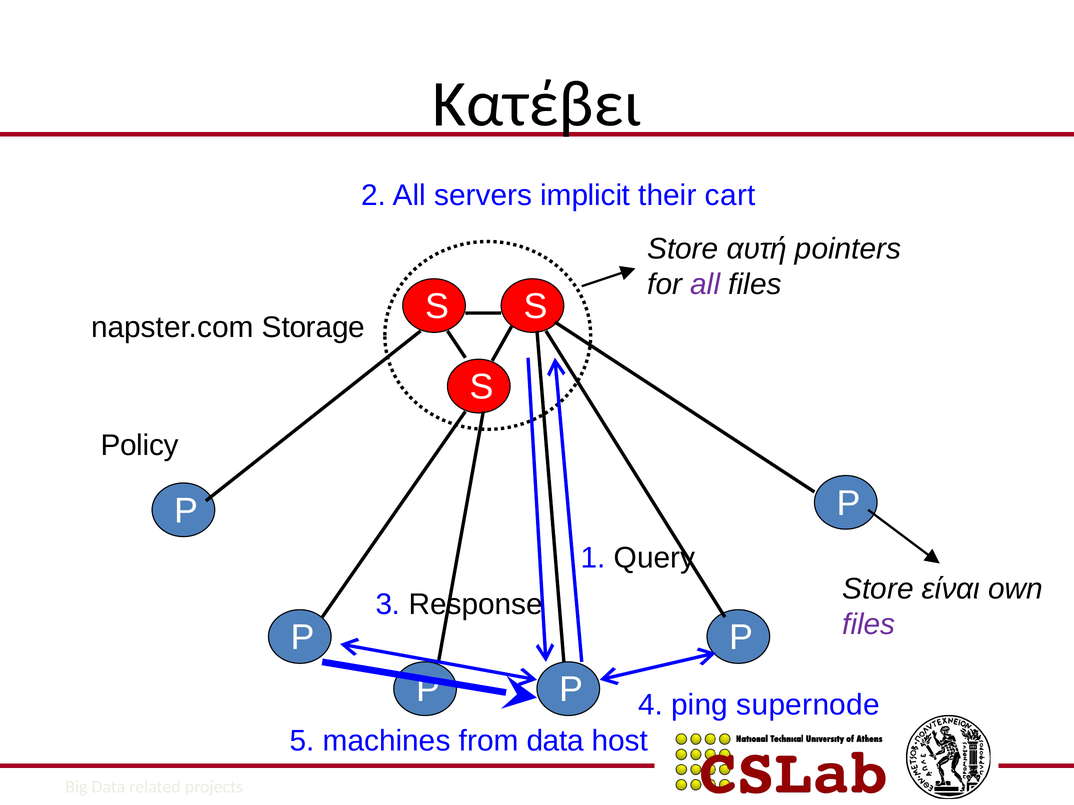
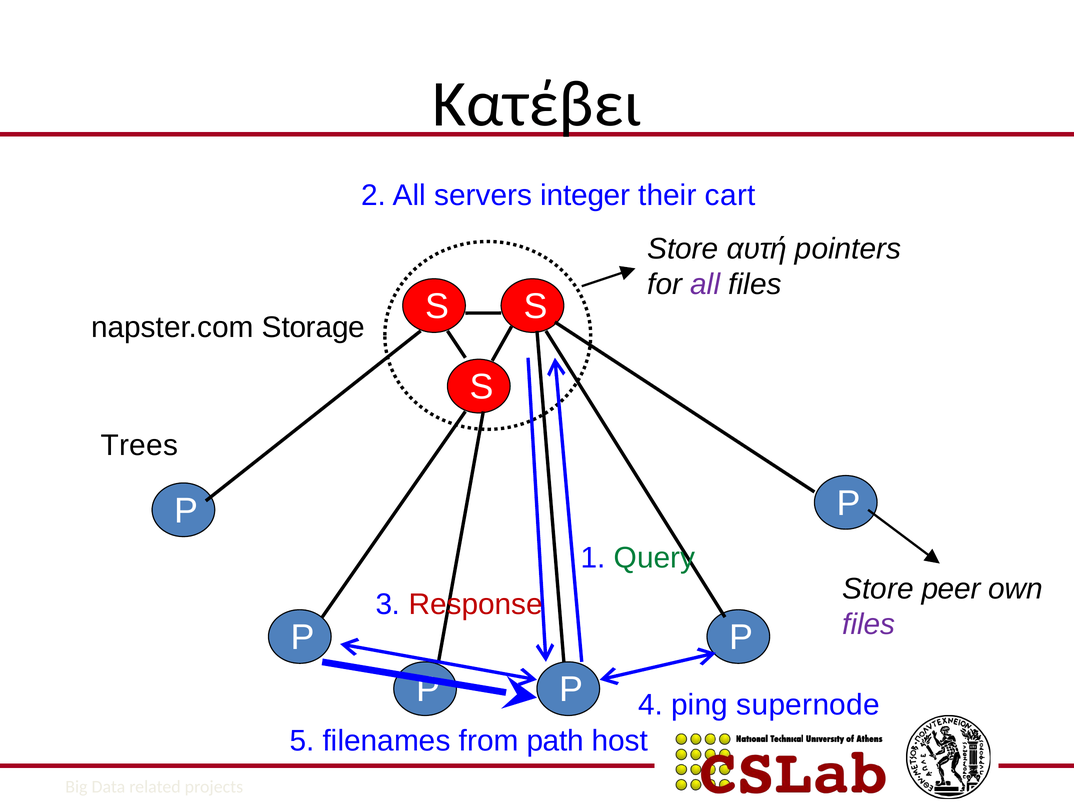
implicit: implicit -> integer
Policy: Policy -> Trees
Query colour: black -> green
είναι: είναι -> peer
Response colour: black -> red
machines: machines -> filenames
from data: data -> path
